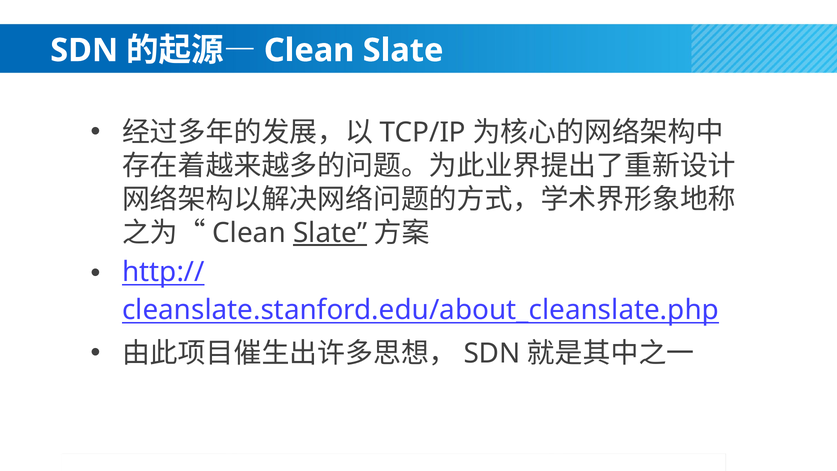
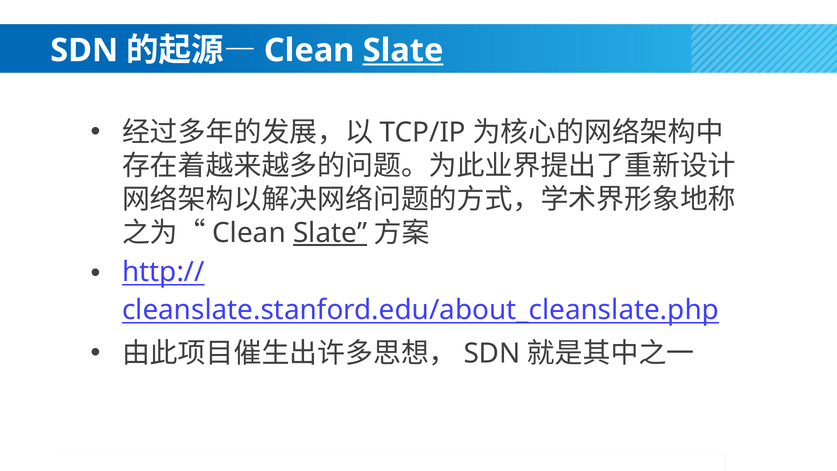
Slate at (403, 50) underline: none -> present
